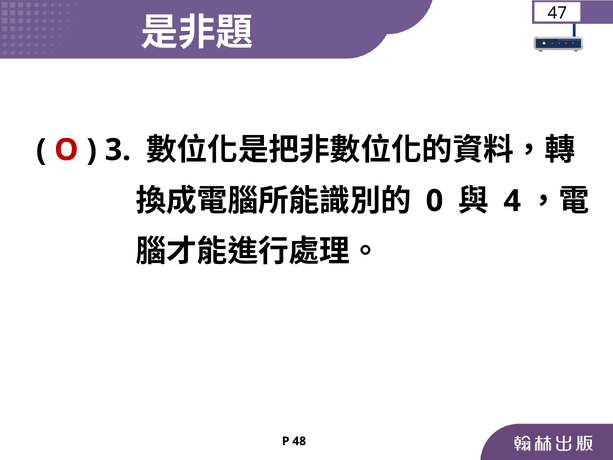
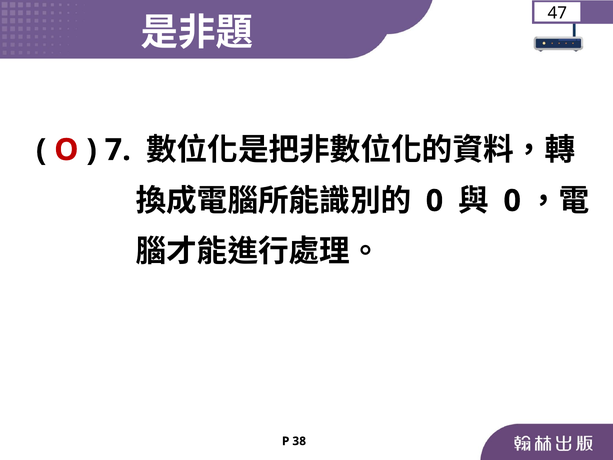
3: 3 -> 7
4 at (512, 201): 4 -> 0
48: 48 -> 38
